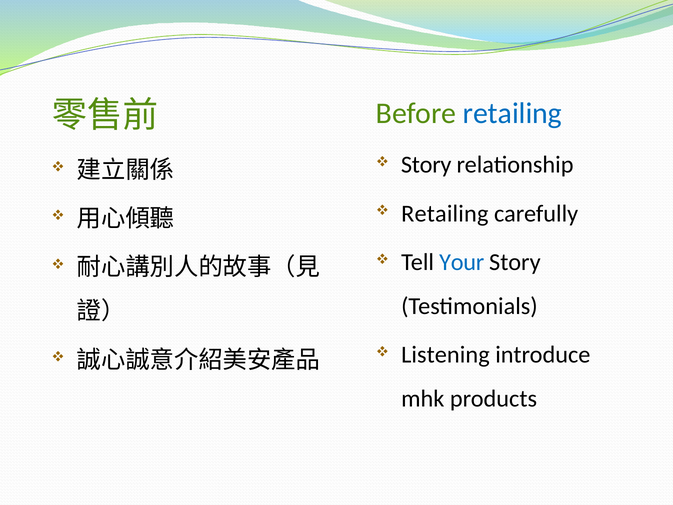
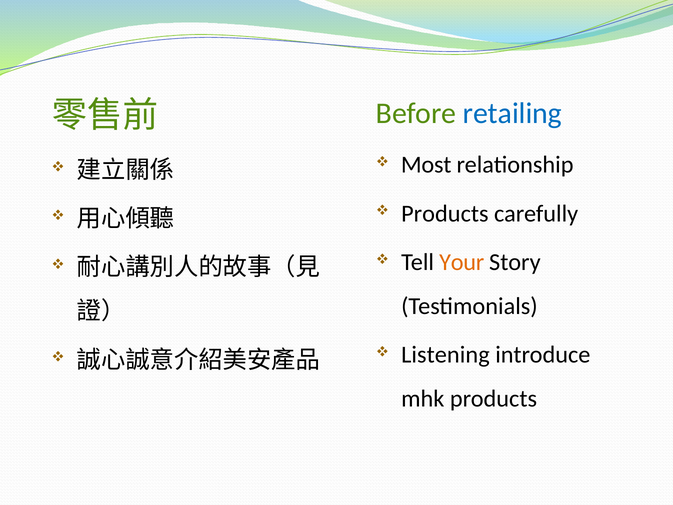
Story at (426, 165): Story -> Most
Retailing at (445, 213): Retailing -> Products
Your colour: blue -> orange
